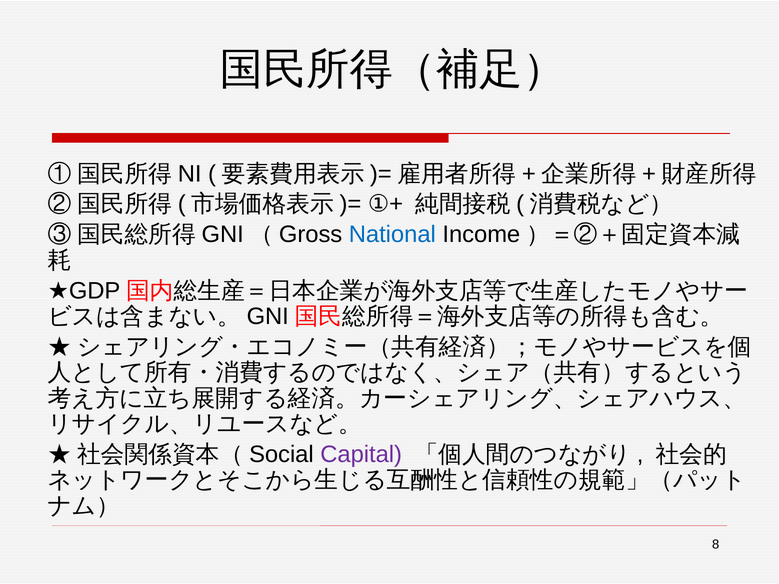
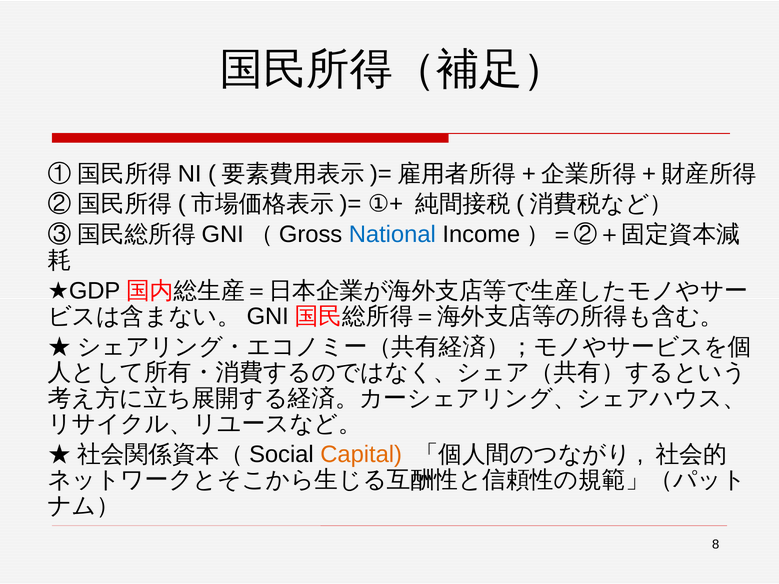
Capital colour: purple -> orange
